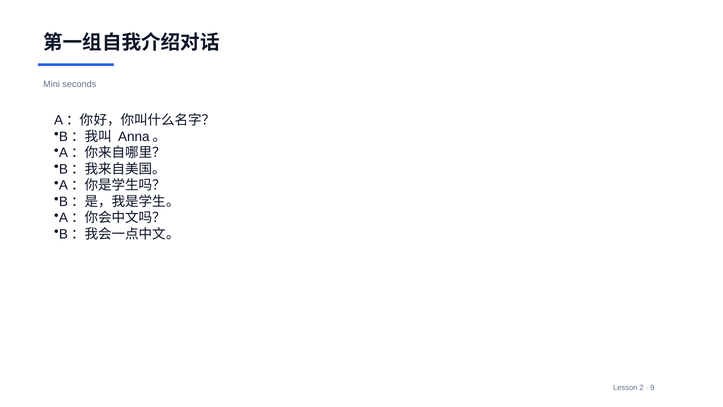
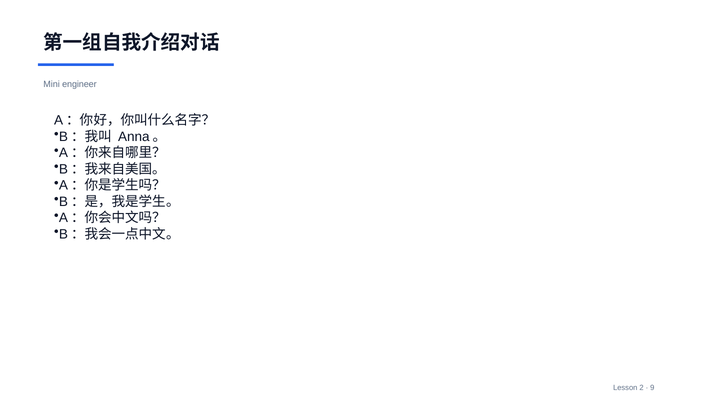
seconds: seconds -> engineer
